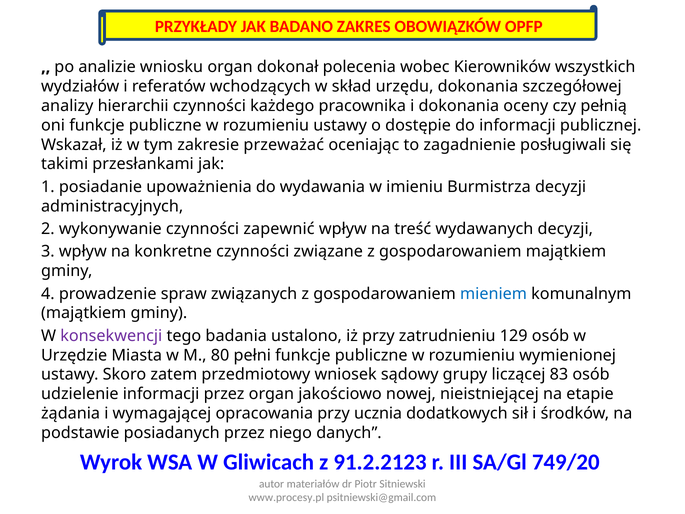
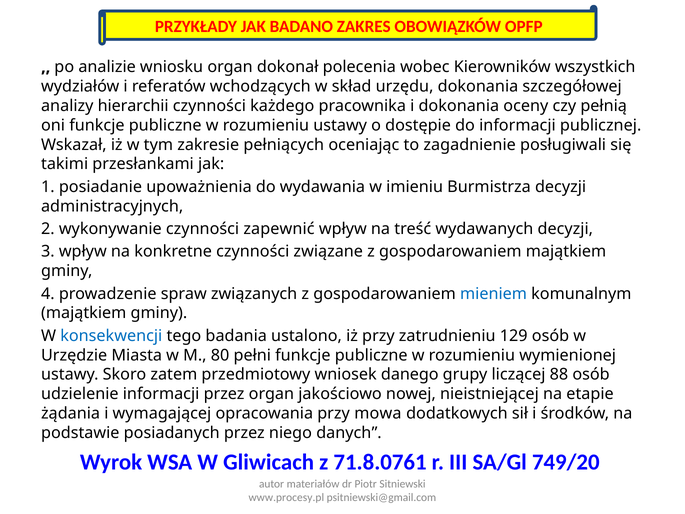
przeważać: przeważać -> pełniących
konsekwencji colour: purple -> blue
sądowy: sądowy -> danego
83: 83 -> 88
ucznia: ucznia -> mowa
91.2.2123: 91.2.2123 -> 71.8.0761
